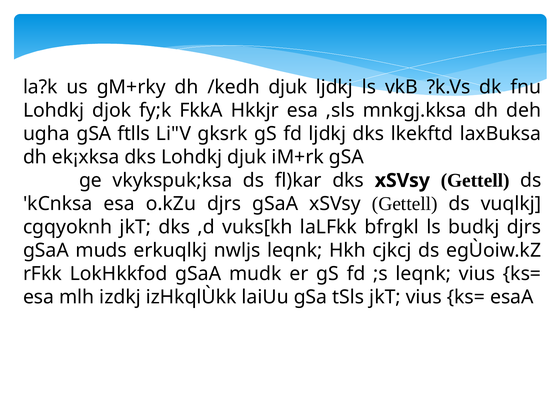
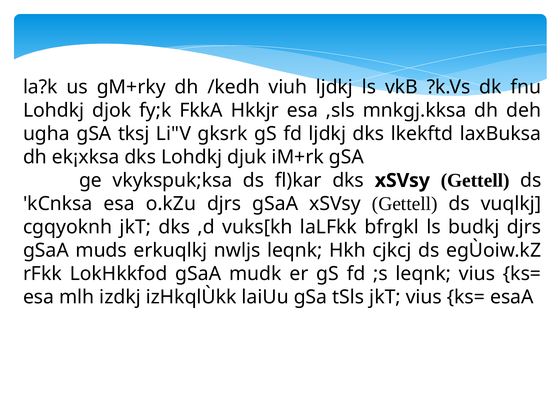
/kedh djuk: djuk -> viuh
ftlls: ftlls -> tksj
